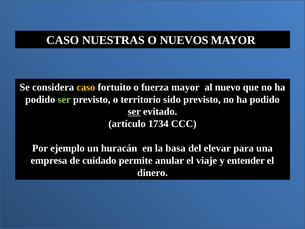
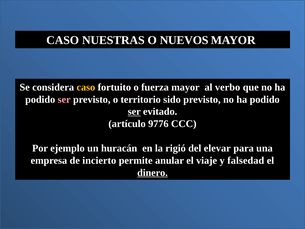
nuevo: nuevo -> verbo
ser at (64, 99) colour: light green -> pink
1734: 1734 -> 9776
basa: basa -> rigió
cuidado: cuidado -> incierto
entender: entender -> falsedad
dinero underline: none -> present
